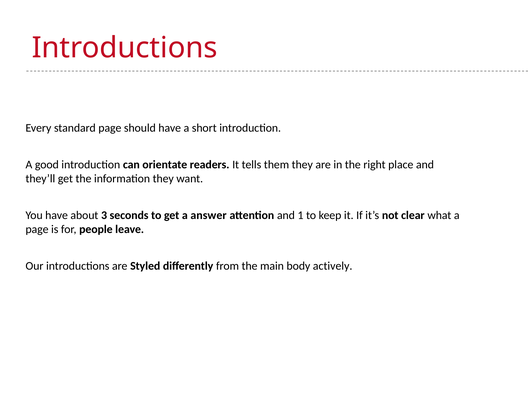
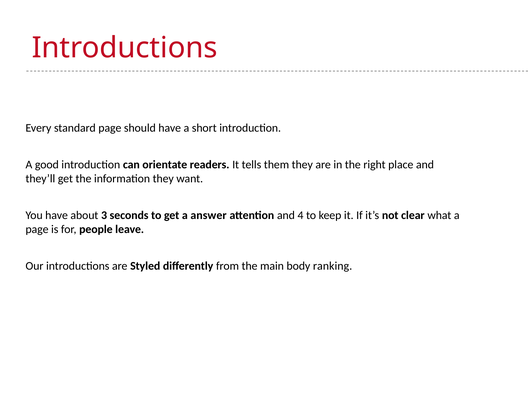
1: 1 -> 4
actively: actively -> ranking
